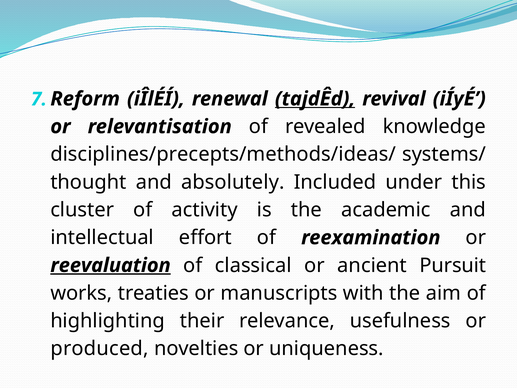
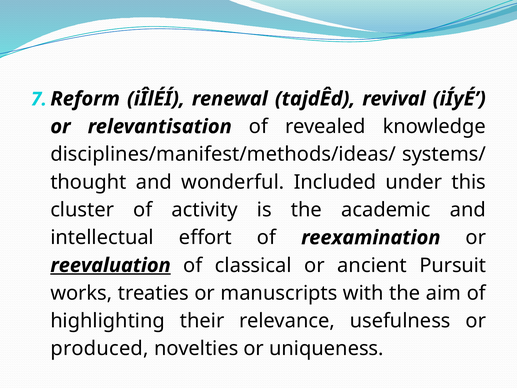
tajdÊd underline: present -> none
disciplines/precepts/methods/ideas/: disciplines/precepts/methods/ideas/ -> disciplines/manifest/methods/ideas/
absolutely: absolutely -> wonderful
